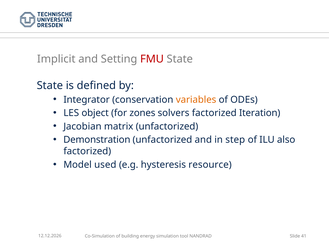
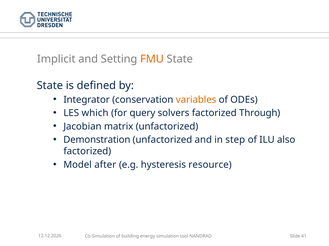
FMU colour: red -> orange
object: object -> which
zones: zones -> query
Iteration: Iteration -> Through
used: used -> after
